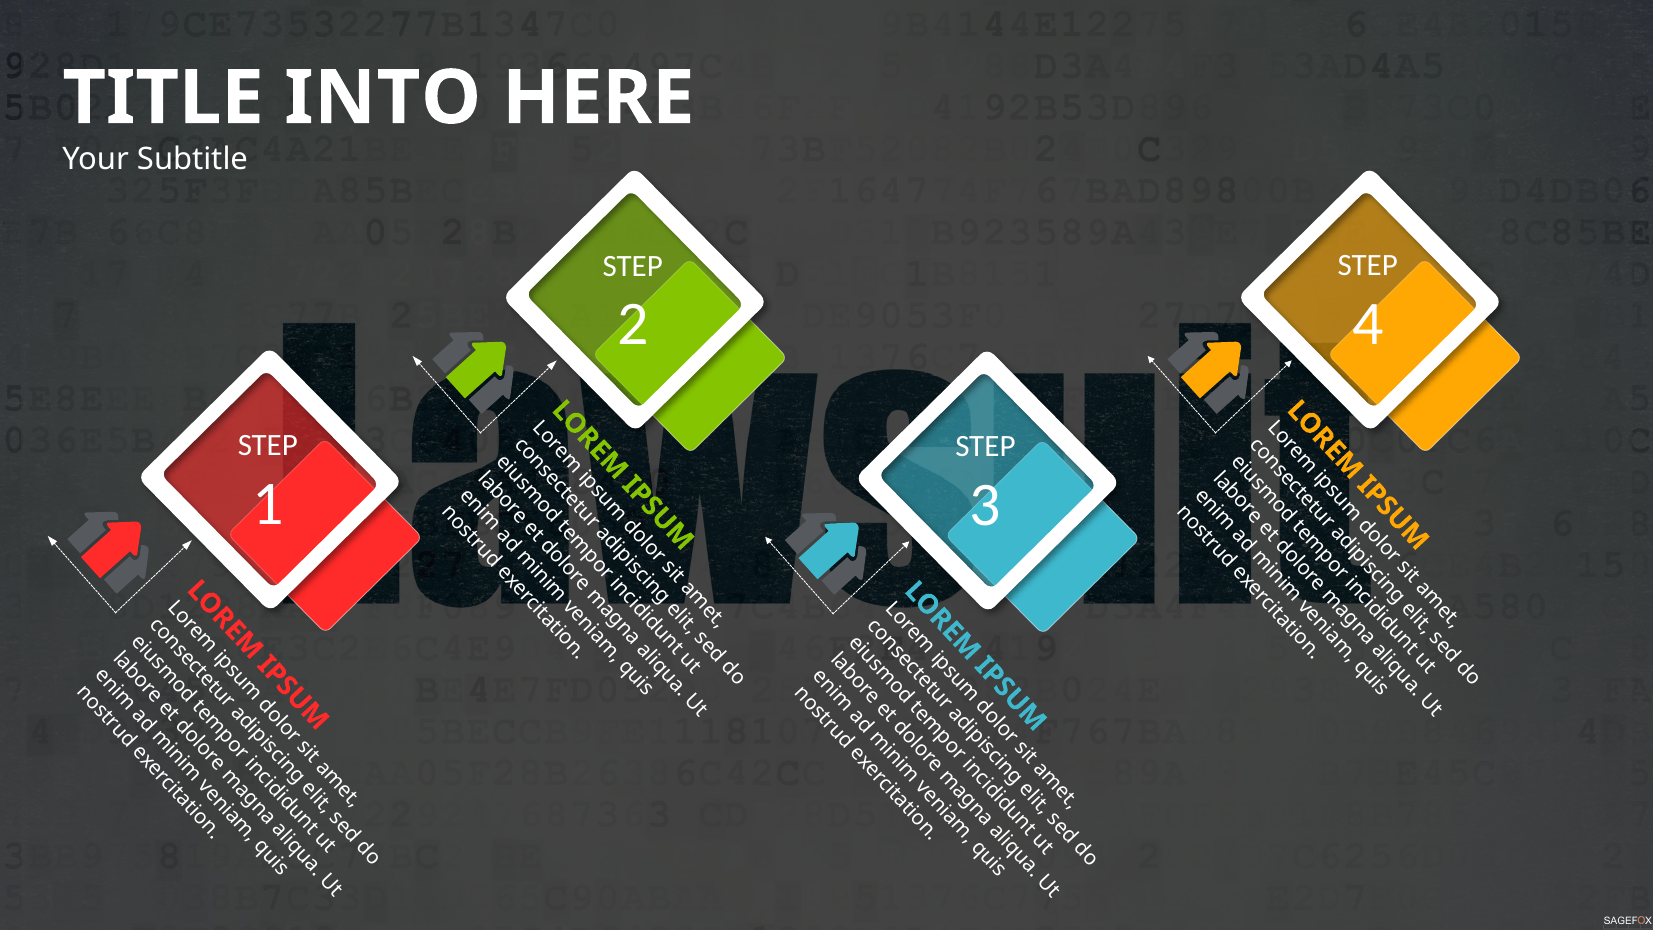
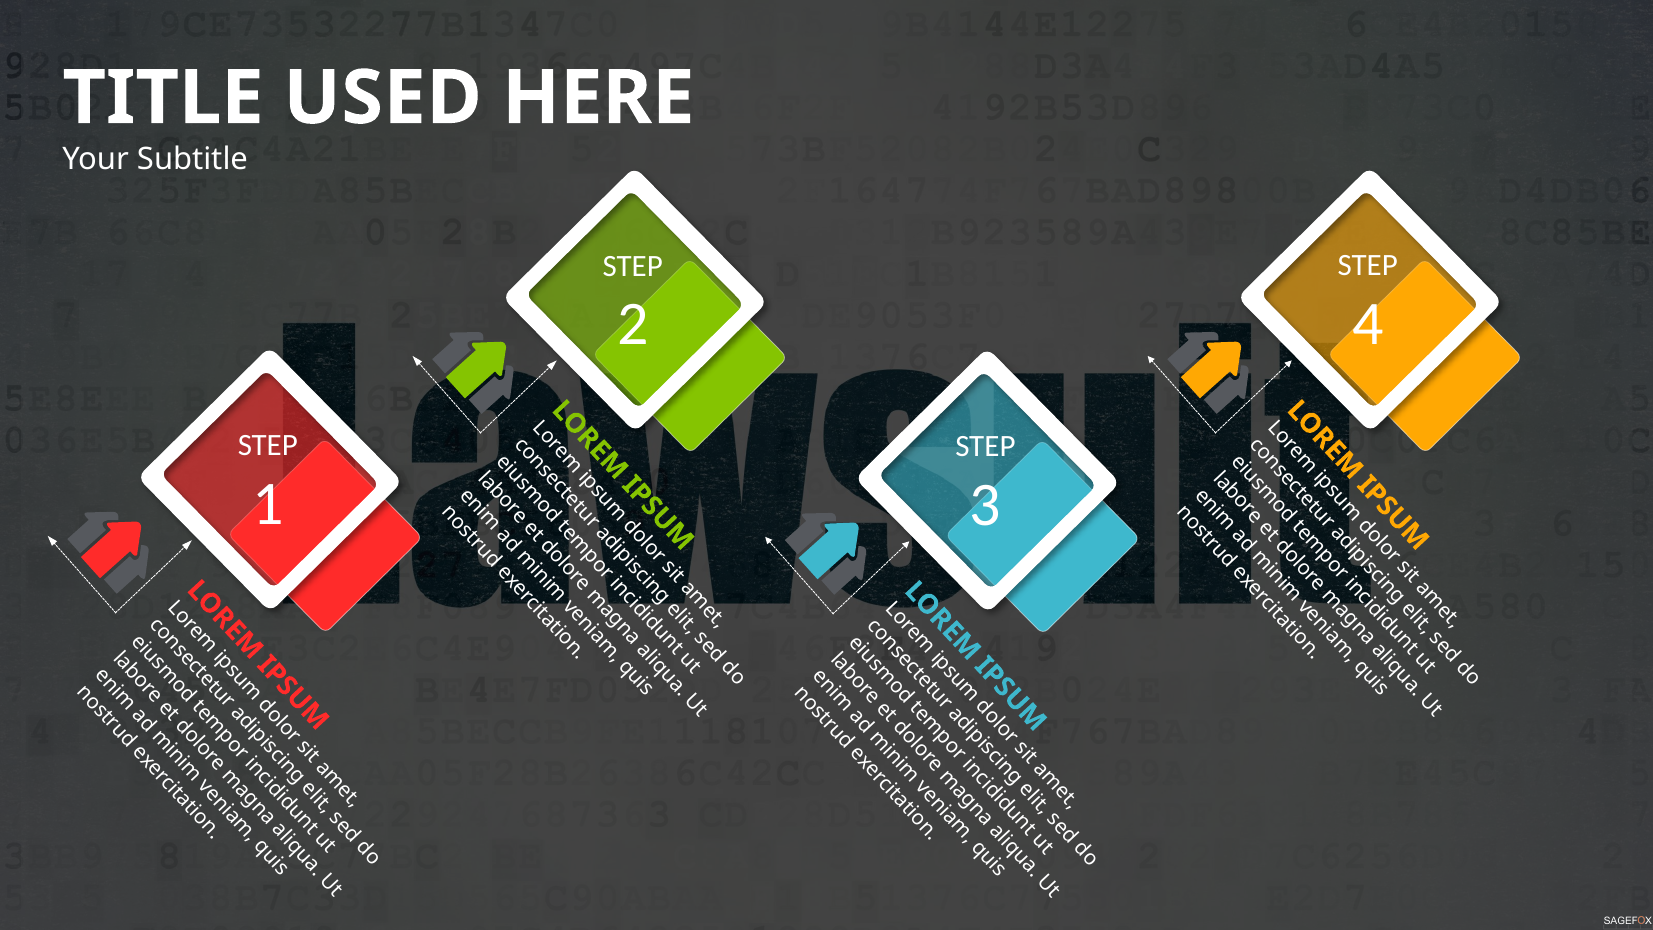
INTO: INTO -> USED
